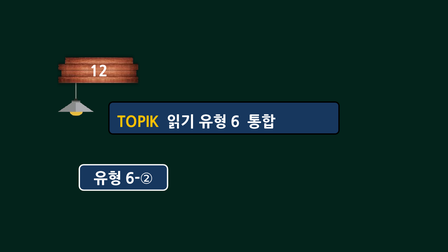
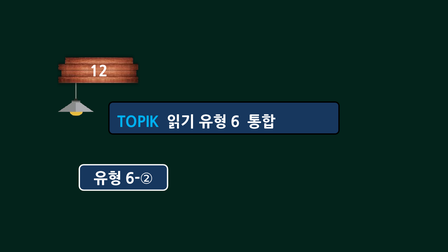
TOPIK colour: yellow -> light blue
